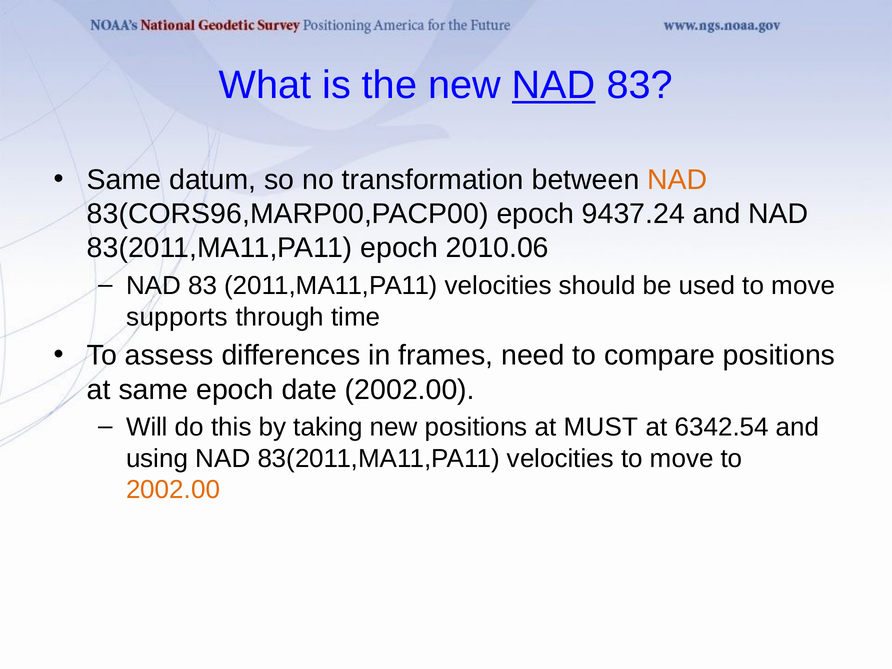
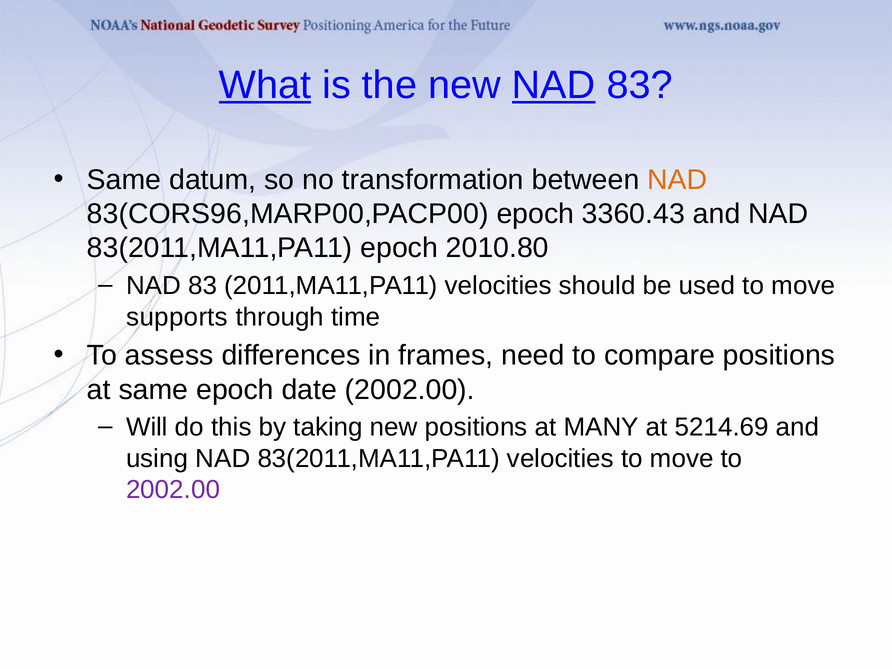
What underline: none -> present
9437.24: 9437.24 -> 3360.43
2010.06: 2010.06 -> 2010.80
MUST: MUST -> MANY
6342.54: 6342.54 -> 5214.69
2002.00 at (173, 490) colour: orange -> purple
